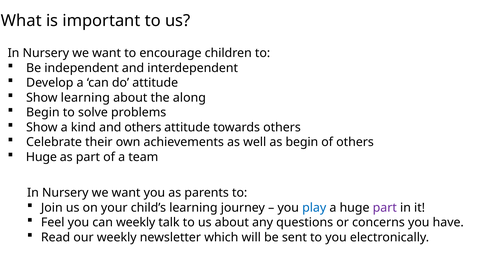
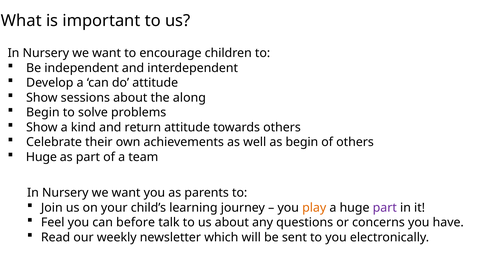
Show learning: learning -> sessions
and others: others -> return
play colour: blue -> orange
can weekly: weekly -> before
